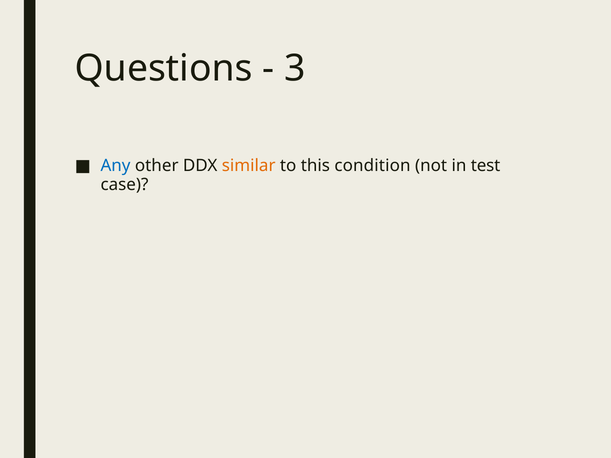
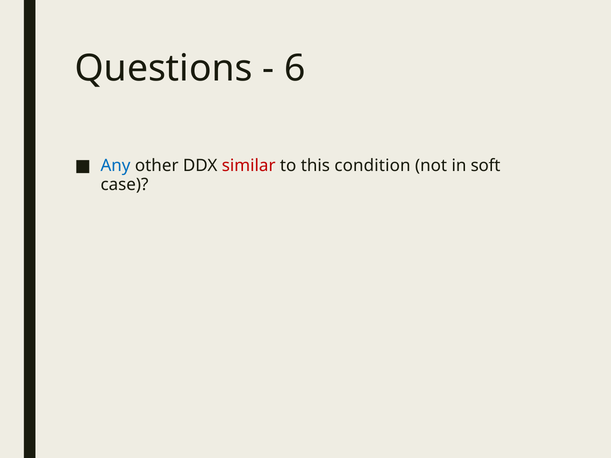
3: 3 -> 6
similar colour: orange -> red
test: test -> soft
